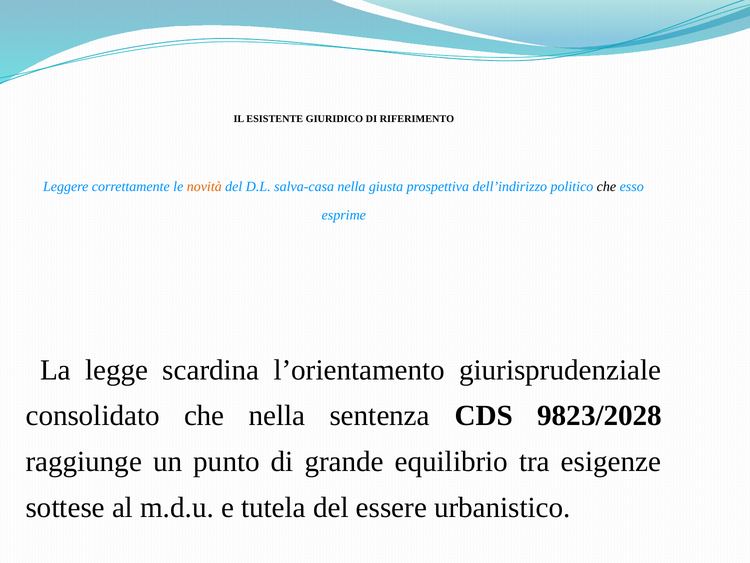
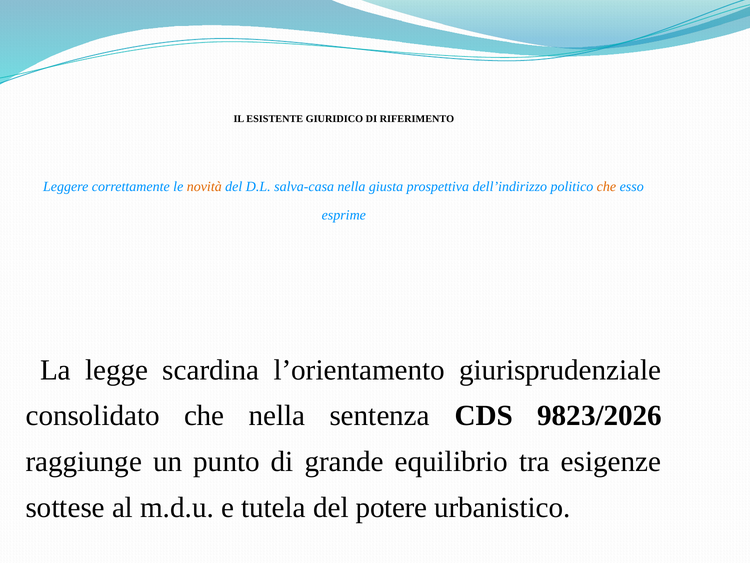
che at (606, 187) colour: black -> orange
9823/2028: 9823/2028 -> 9823/2026
essere: essere -> potere
